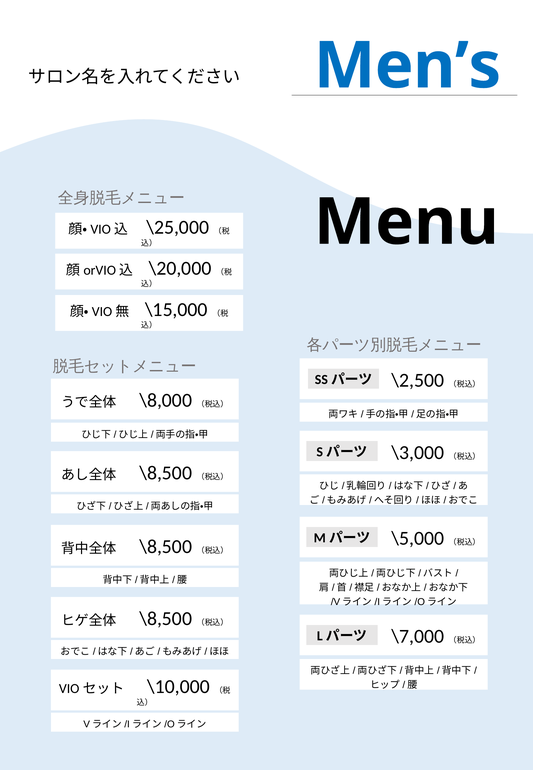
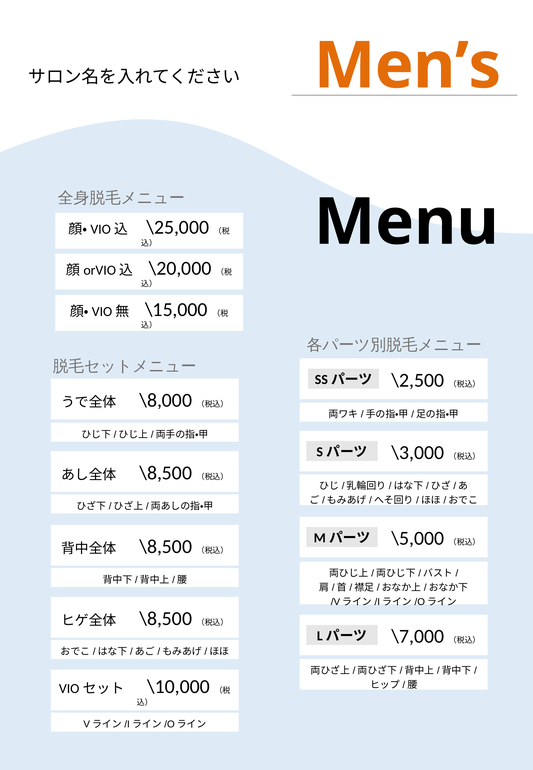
Men’s colour: blue -> orange
